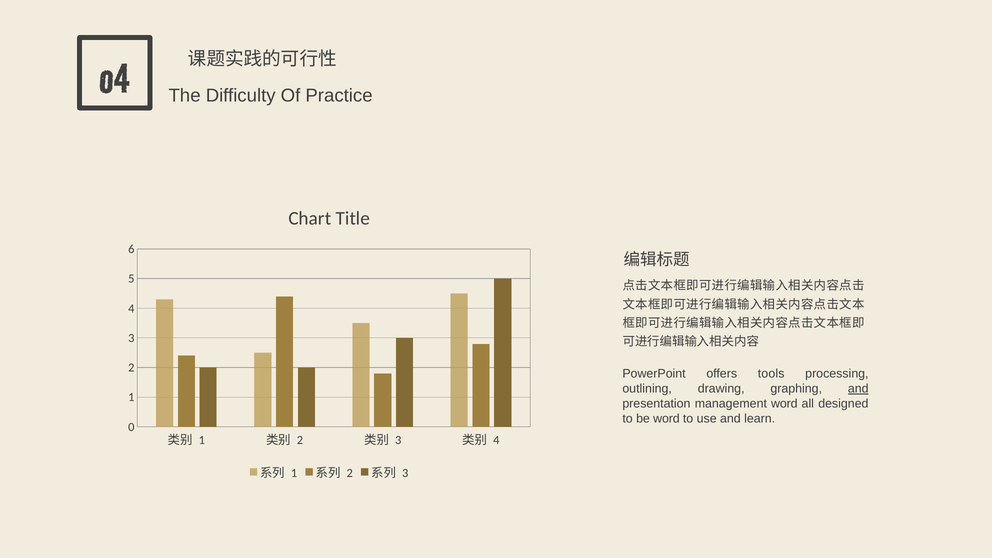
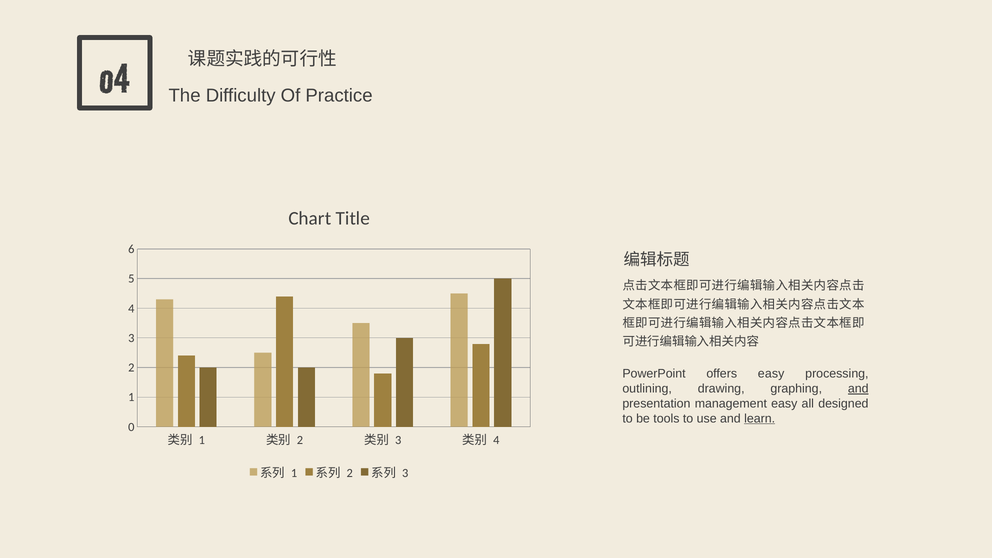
offers tools: tools -> easy
management word: word -> easy
be word: word -> tools
learn underline: none -> present
